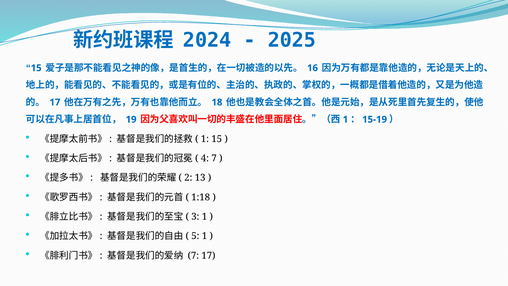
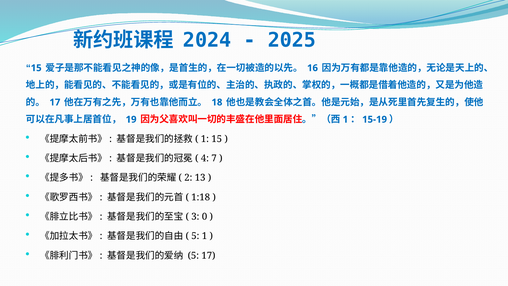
3 1: 1 -> 0
7 at (193, 255): 7 -> 5
